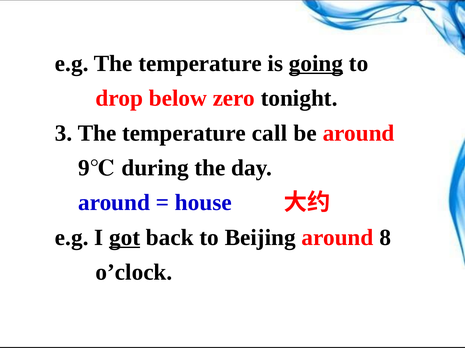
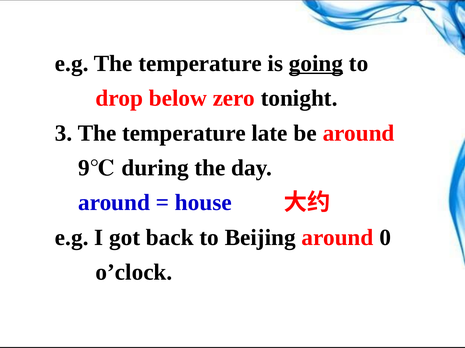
call: call -> late
got underline: present -> none
8: 8 -> 0
